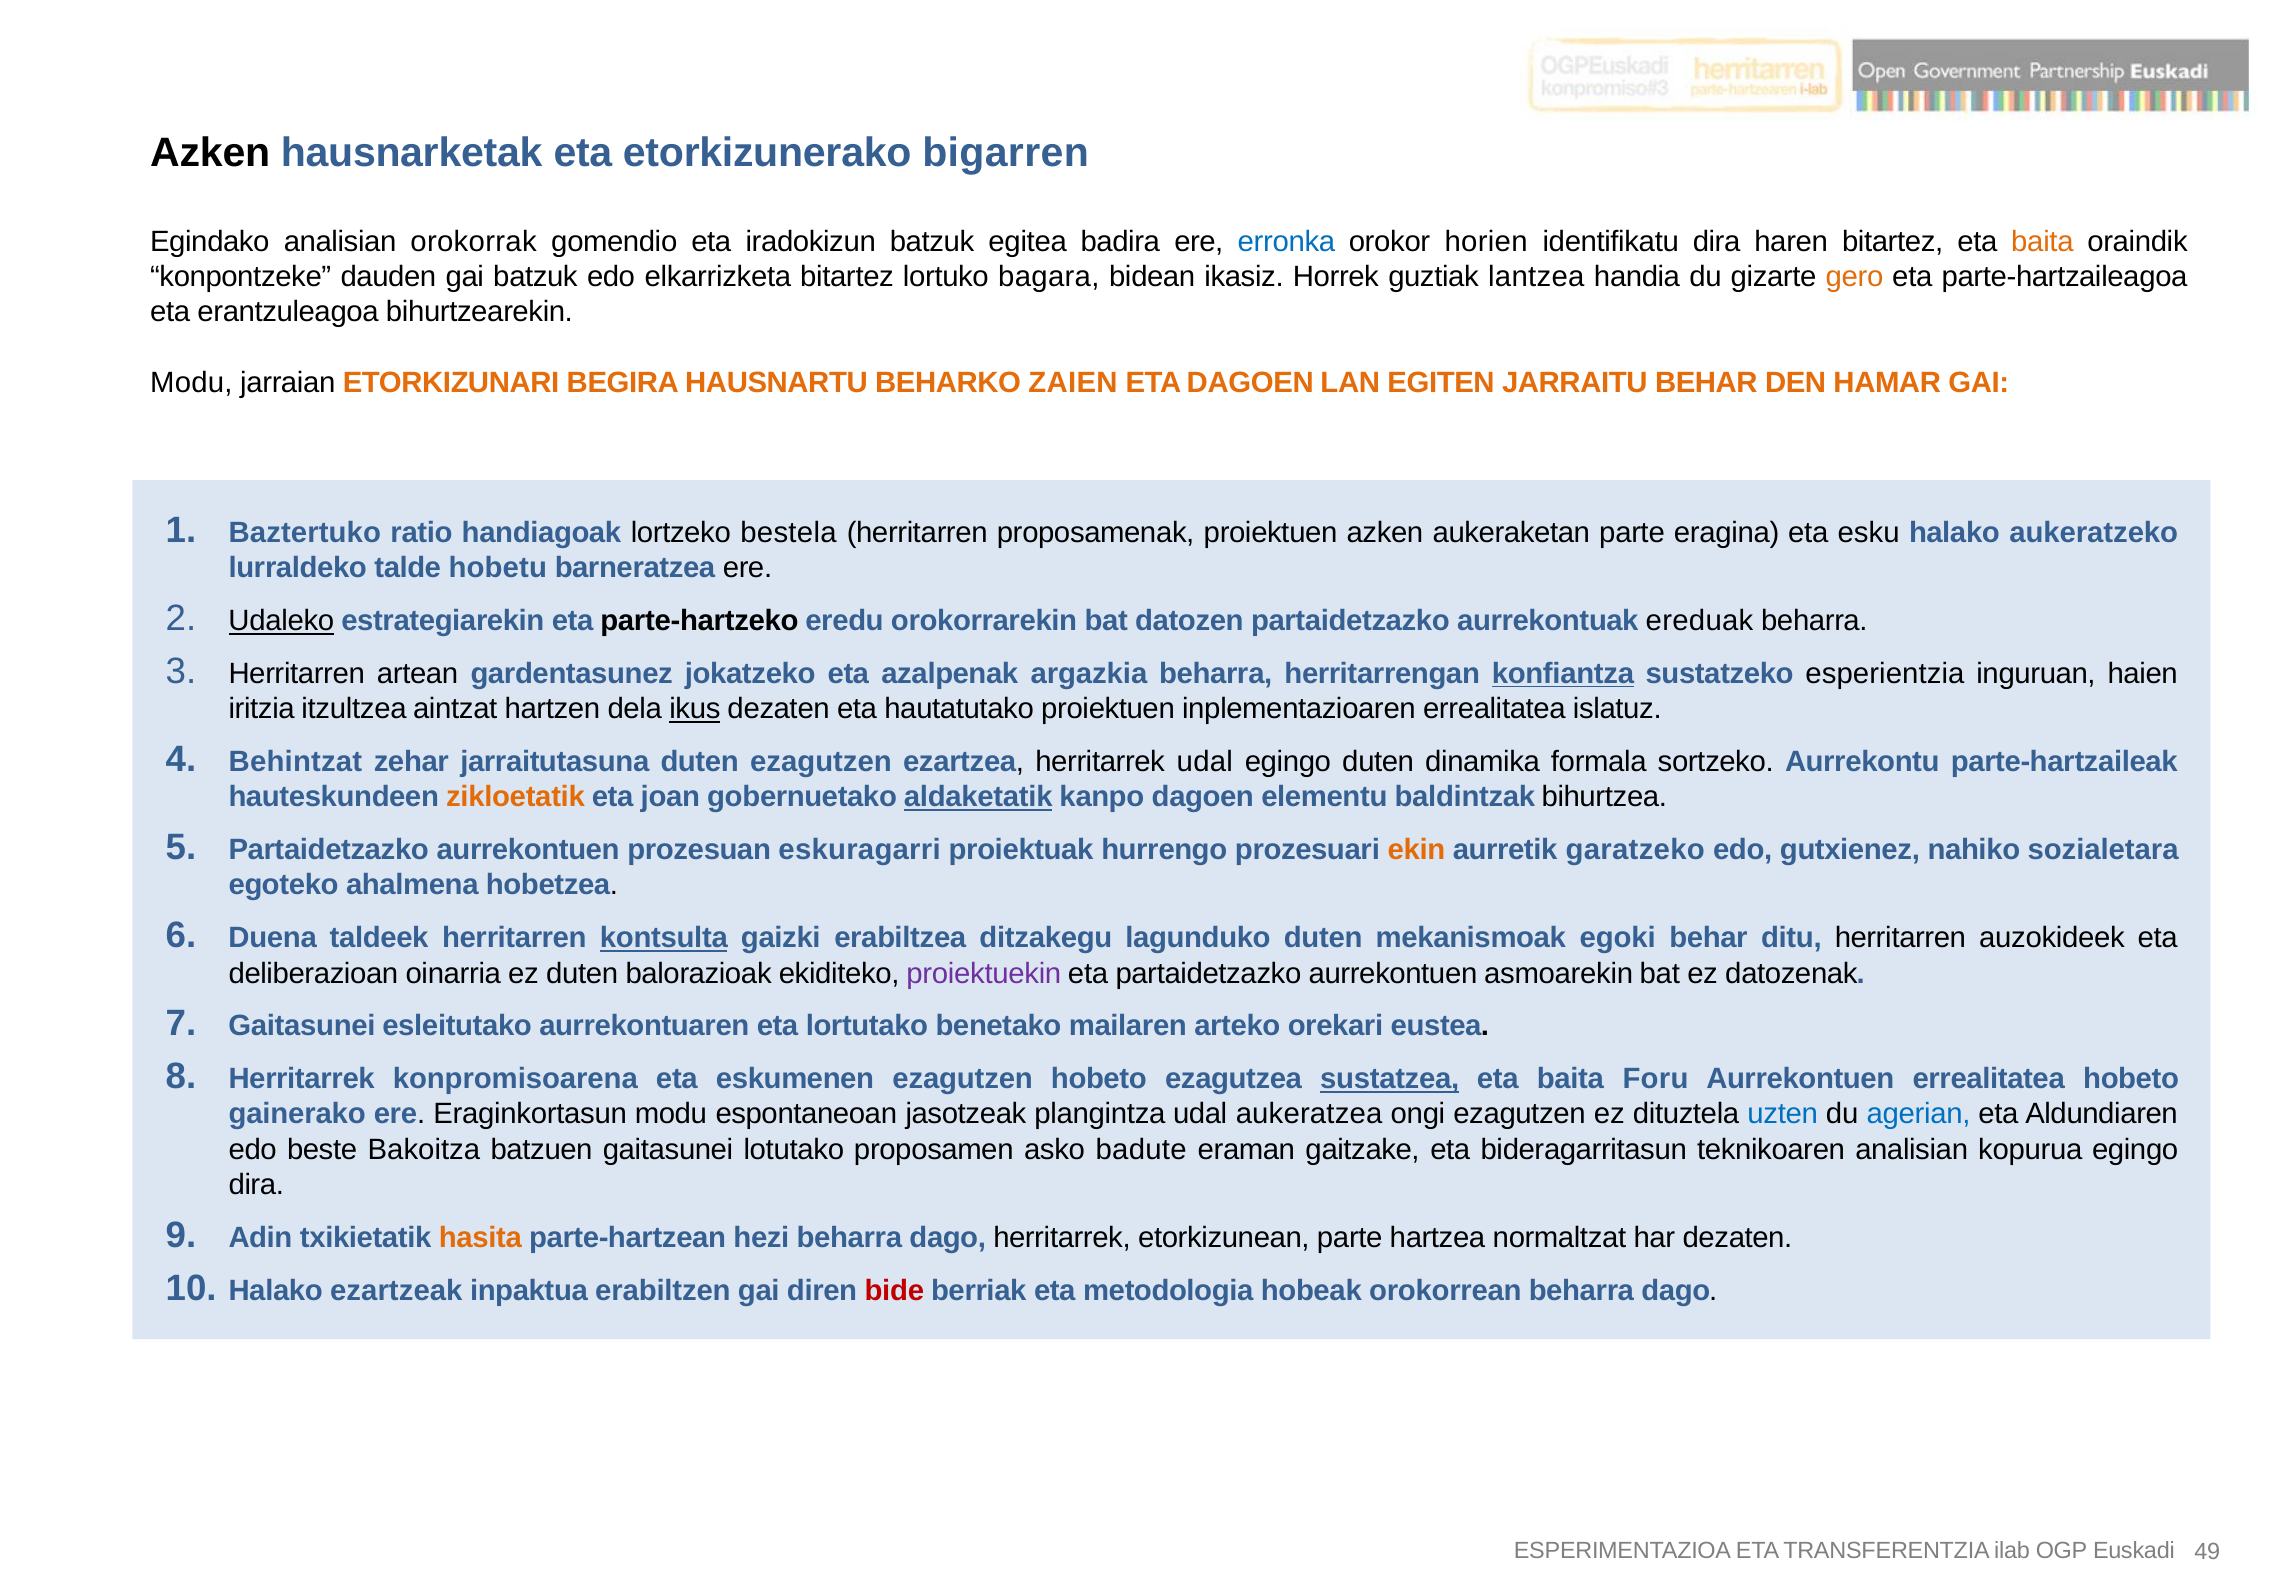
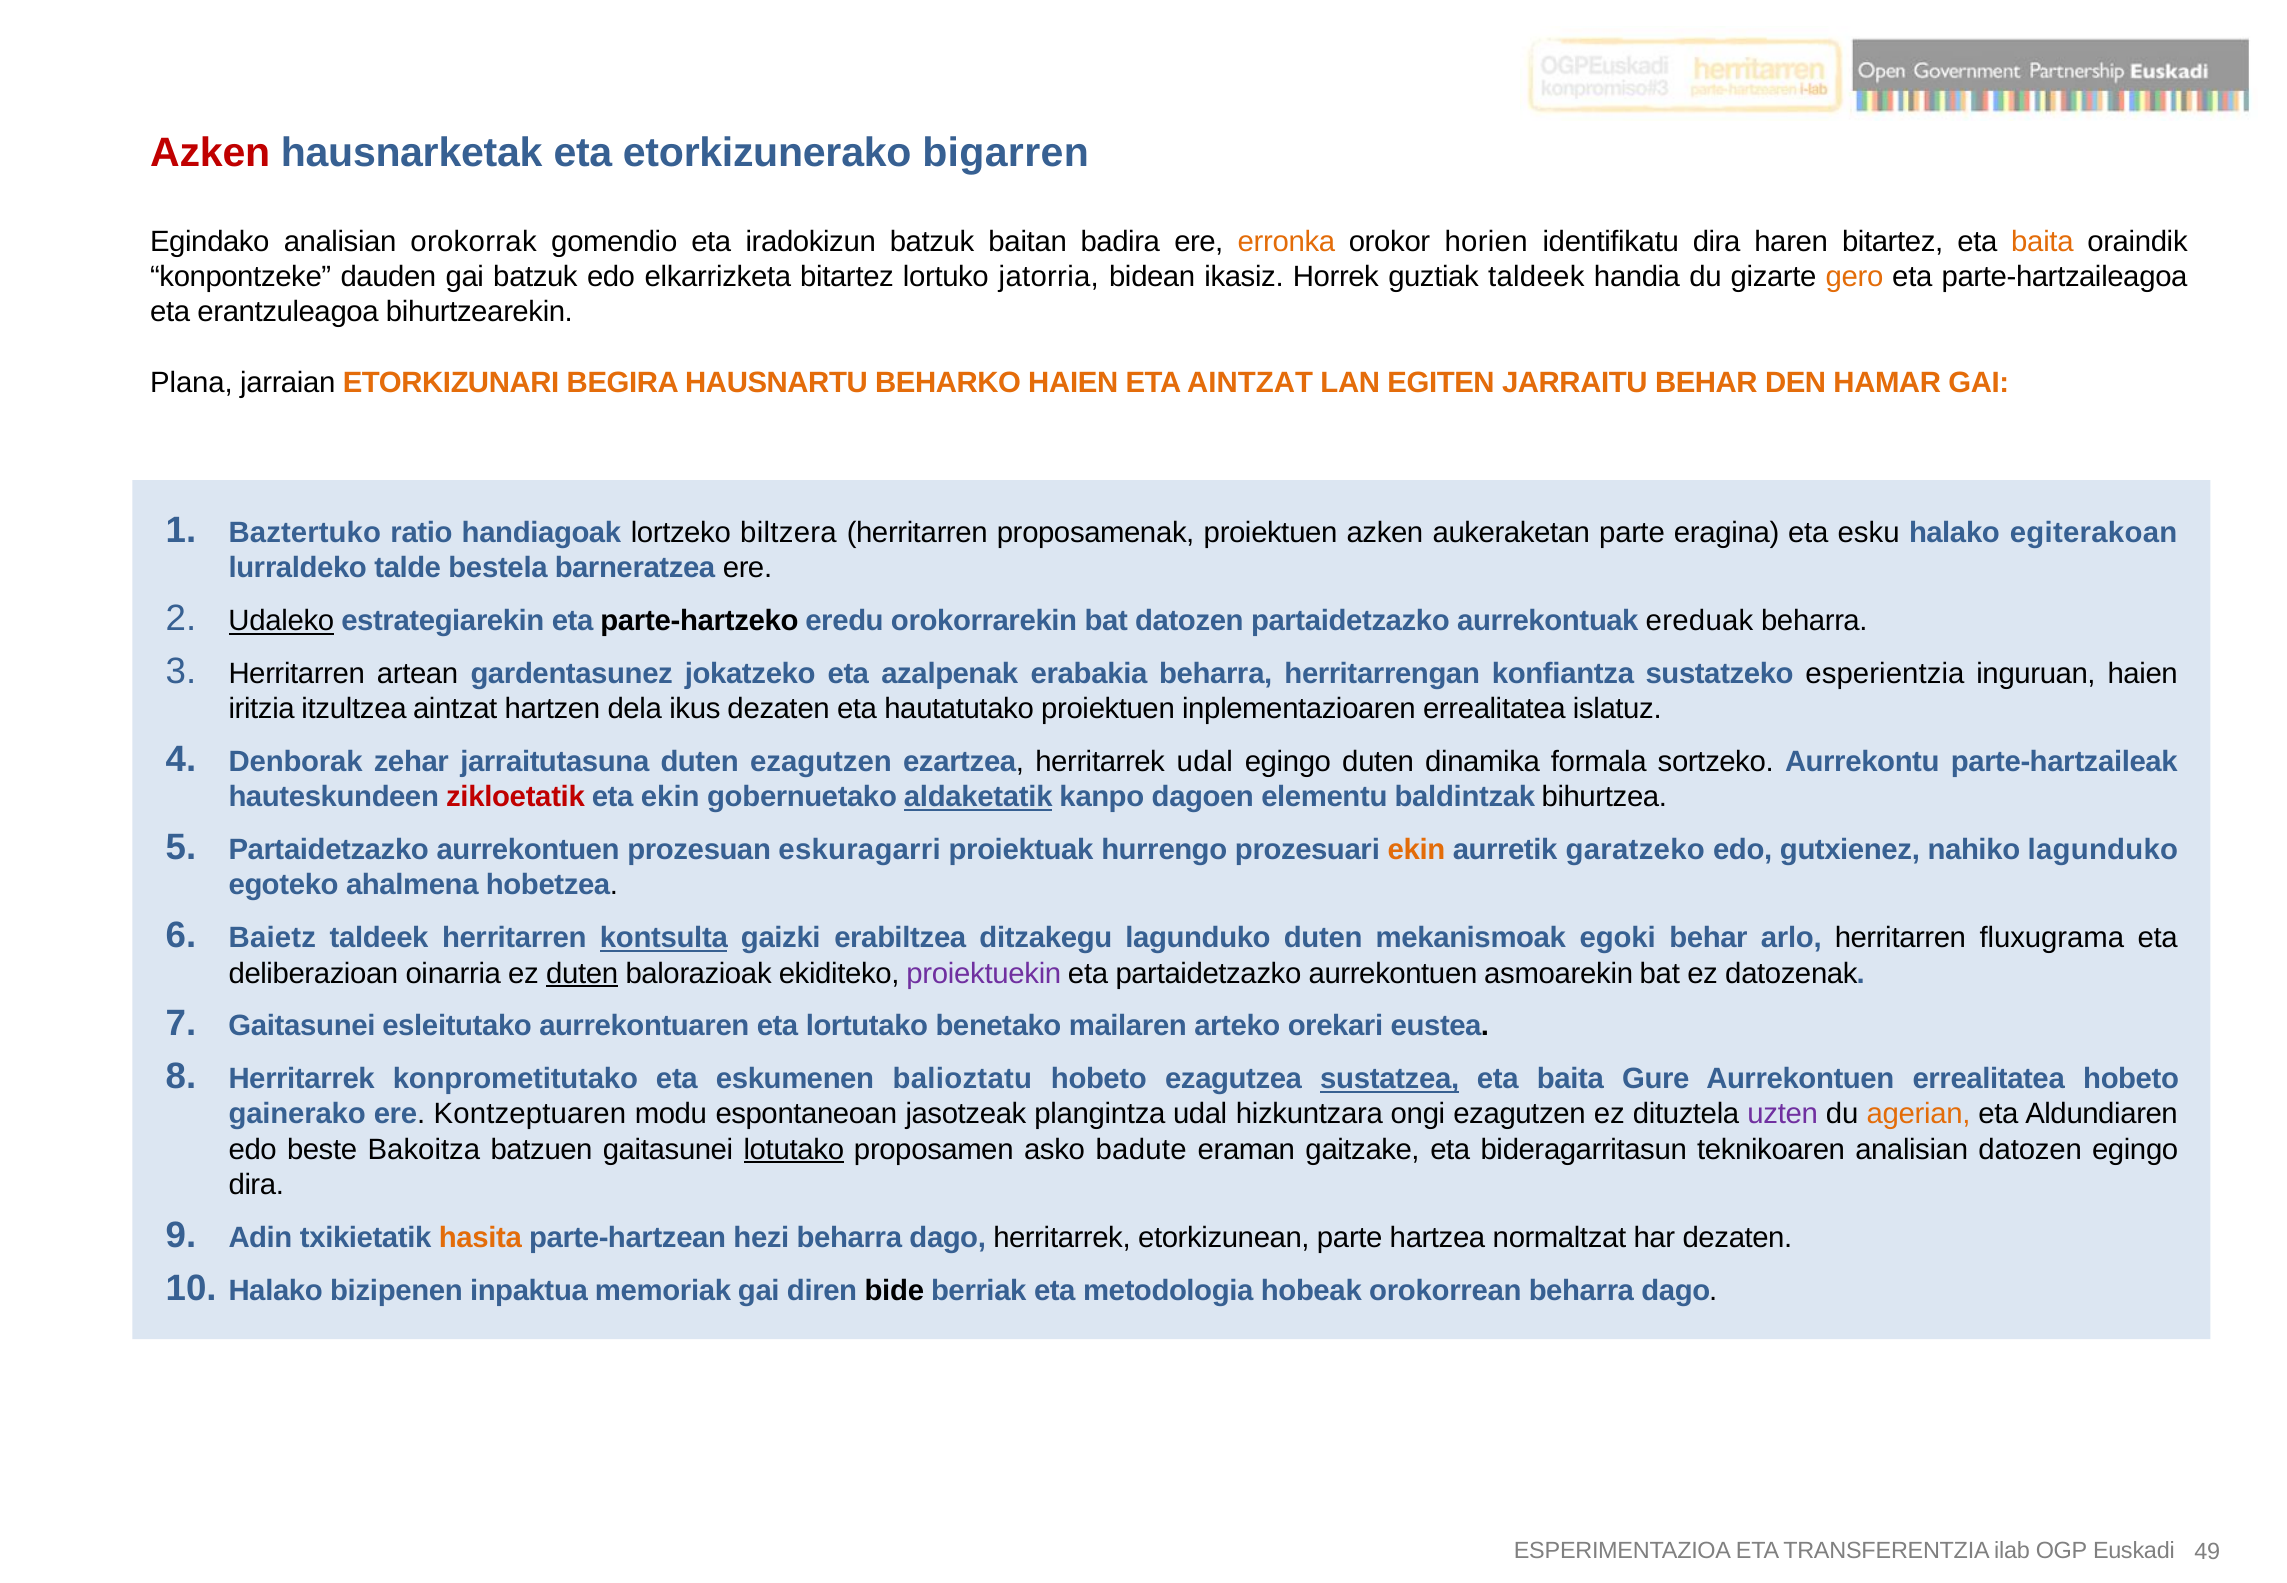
Azken at (210, 153) colour: black -> red
egitea: egitea -> baitan
erronka colour: blue -> orange
bagara: bagara -> jatorria
guztiak lantzea: lantzea -> taldeek
Modu at (191, 383): Modu -> Plana
BEHARKO ZAIEN: ZAIEN -> HAIEN
ETA DAGOEN: DAGOEN -> AINTZAT
bestela: bestela -> biltzera
aukeratzeko: aukeratzeko -> egiterakoan
hobetu: hobetu -> bestela
argazkia: argazkia -> erabakia
konfiantza underline: present -> none
ikus underline: present -> none
Behintzat: Behintzat -> Denborak
zikloetatik colour: orange -> red
eta joan: joan -> ekin
nahiko sozialetara: sozialetara -> lagunduko
Duena: Duena -> Baietz
ditu: ditu -> arlo
auzokideek: auzokideek -> fluxugrama
duten at (582, 974) underline: none -> present
konpromisoarena: konpromisoarena -> konprometitutako
eskumenen ezagutzen: ezagutzen -> balioztatu
Foru: Foru -> Gure
Eraginkortasun: Eraginkortasun -> Kontzeptuaren
aukeratzea: aukeratzea -> hizkuntzara
uzten colour: blue -> purple
agerian colour: blue -> orange
lotutako underline: none -> present
analisian kopurua: kopurua -> datozen
ezartzeak: ezartzeak -> bizipenen
erabiltzen: erabiltzen -> memoriak
bide colour: red -> black
